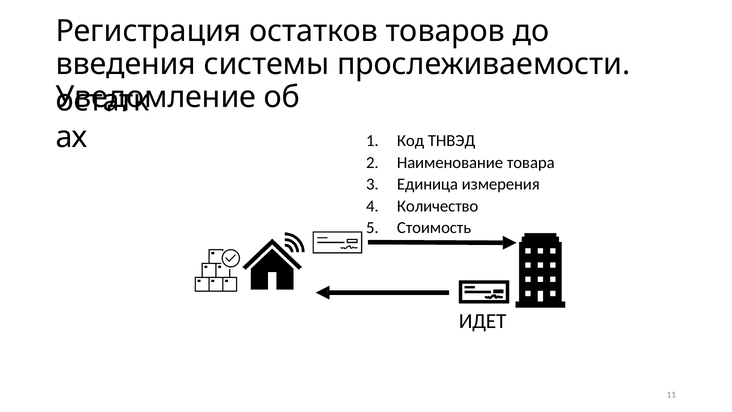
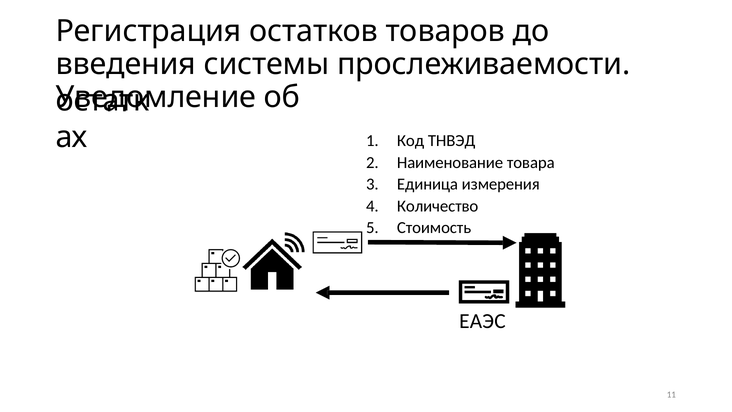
ИДЕТ: ИДЕТ -> ЕАЭС
